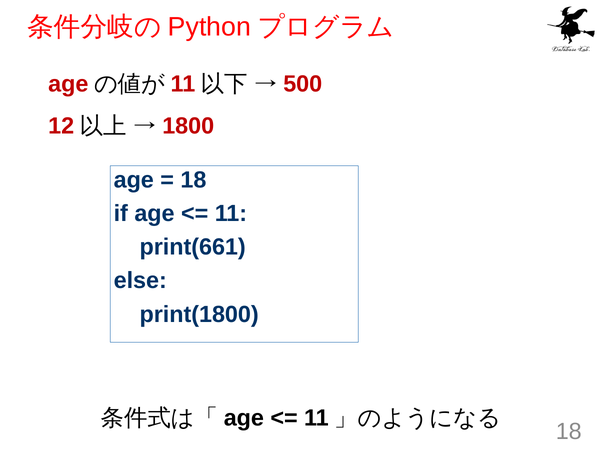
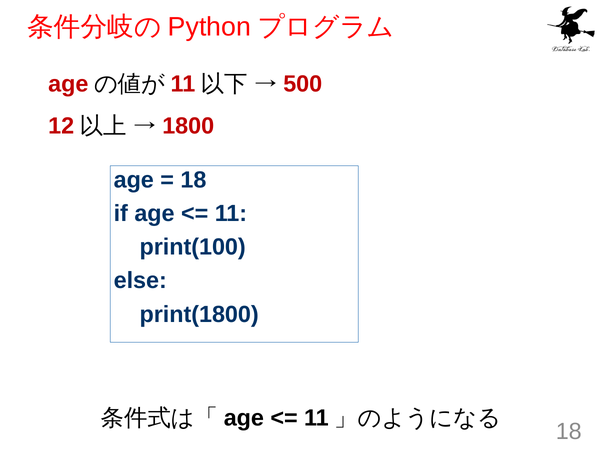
print(661: print(661 -> print(100
